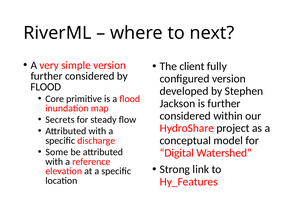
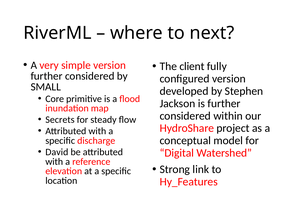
FLOOD at (46, 87): FLOOD -> SMALL
Some: Some -> David
